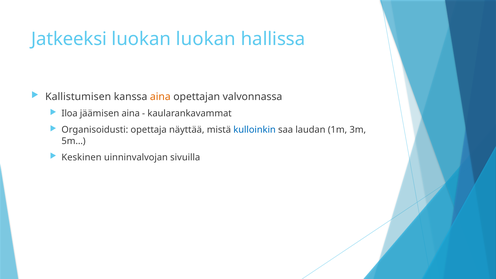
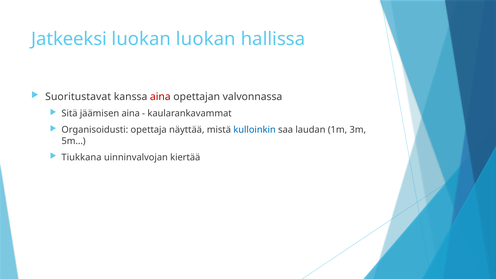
Kallistumisen: Kallistumisen -> Suoritustavat
aina at (160, 97) colour: orange -> red
Iloa: Iloa -> Sitä
Keskinen: Keskinen -> Tiukkana
sivuilla: sivuilla -> kiertää
